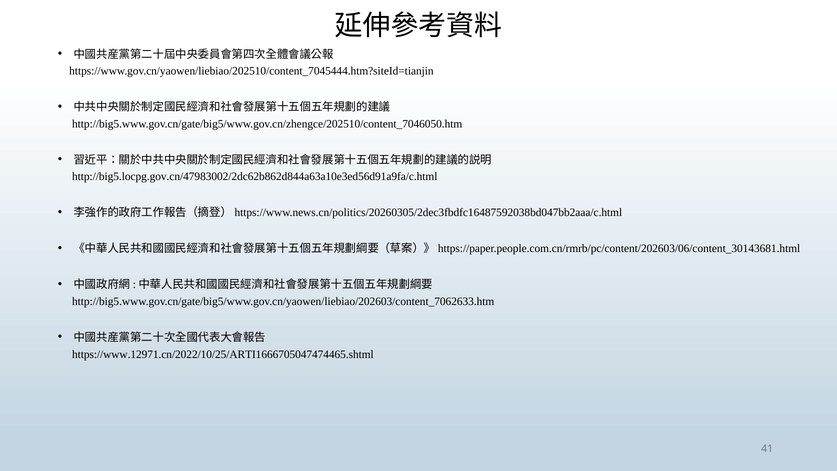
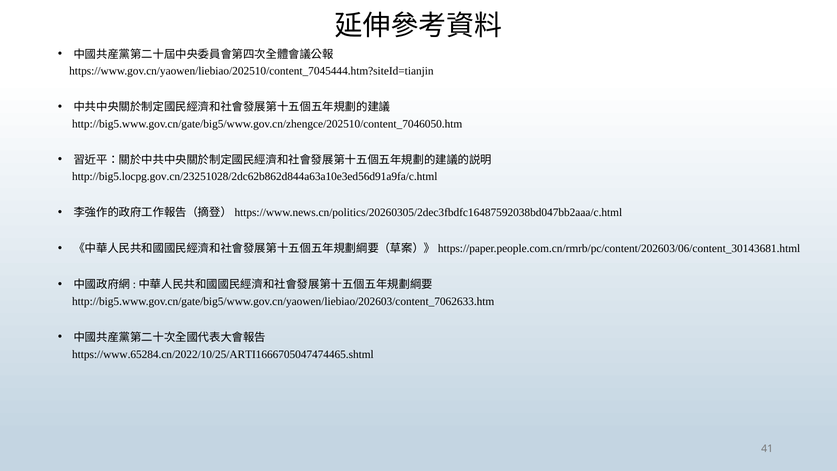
http://big5.locpg.gov.cn/47983002/2dc62b862d844a63a10e3ed56d91a9fa/c.html: http://big5.locpg.gov.cn/47983002/2dc62b862d844a63a10e3ed56d91a9fa/c.html -> http://big5.locpg.gov.cn/23251028/2dc62b862d844a63a10e3ed56d91a9fa/c.html
https://www.12971.cn/2022/10/25/ARTI1666705047474465.shtml: https://www.12971.cn/2022/10/25/ARTI1666705047474465.shtml -> https://www.65284.cn/2022/10/25/ARTI1666705047474465.shtml
